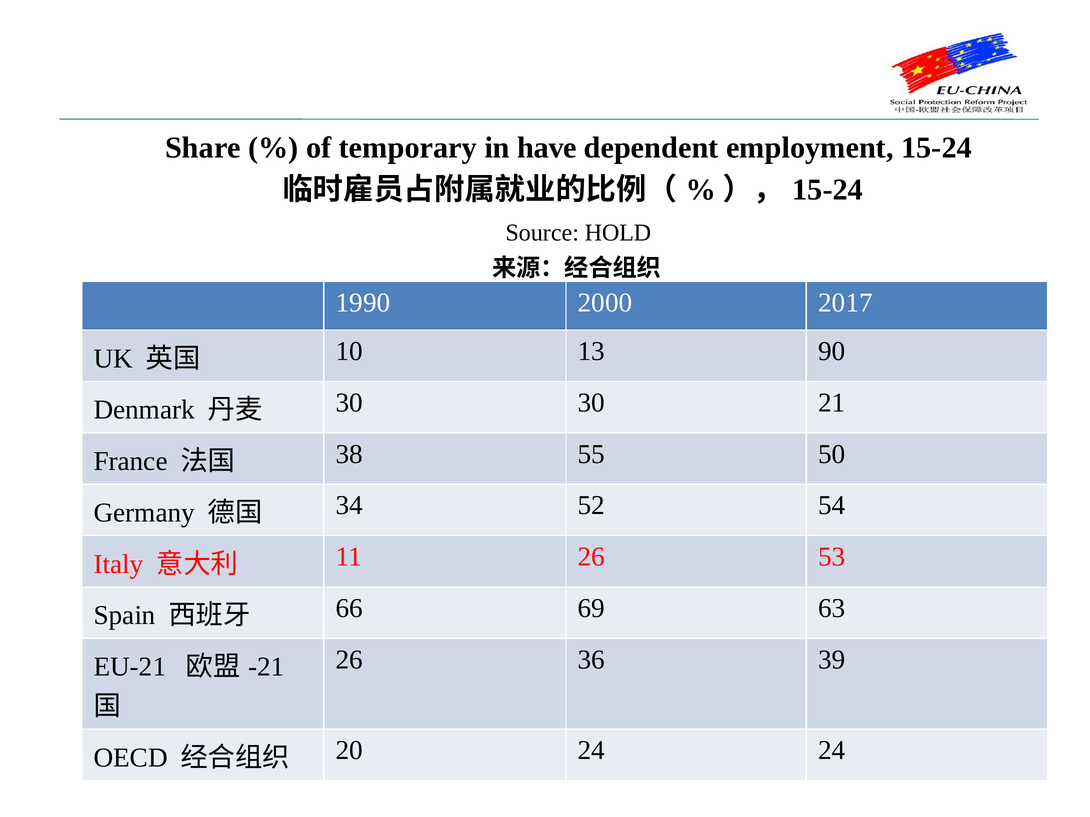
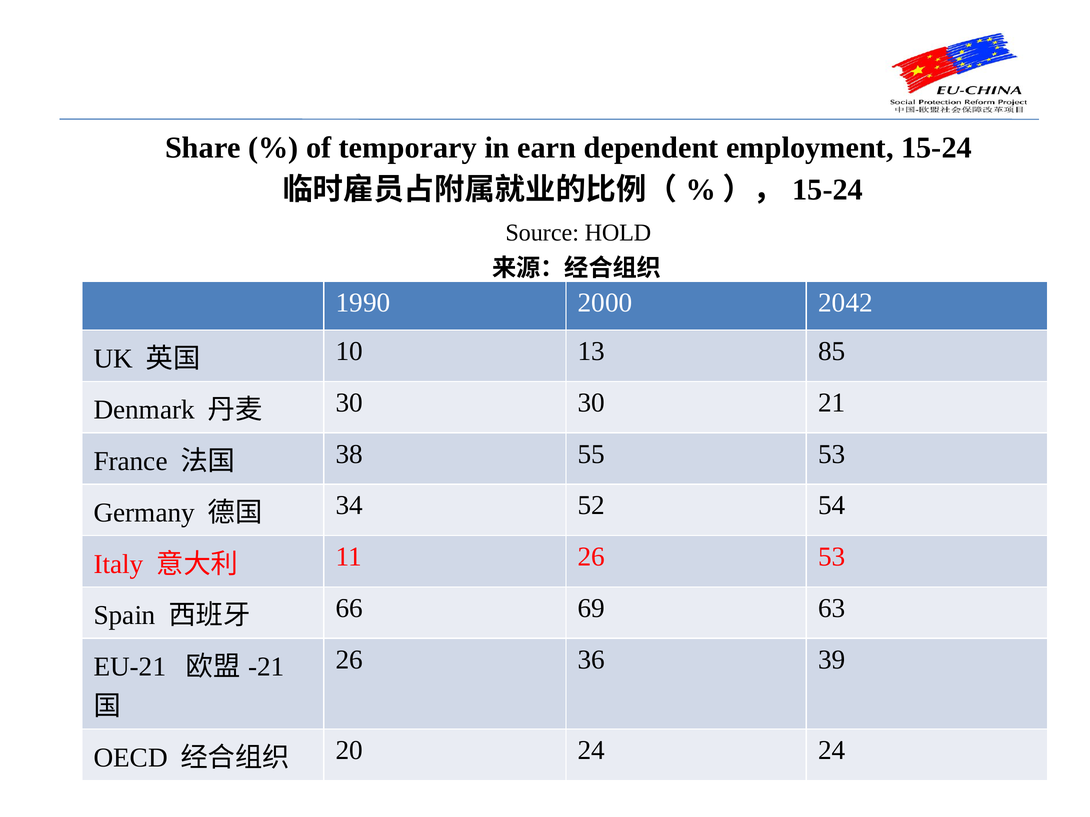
have: have -> earn
2017: 2017 -> 2042
90: 90 -> 85
55 50: 50 -> 53
